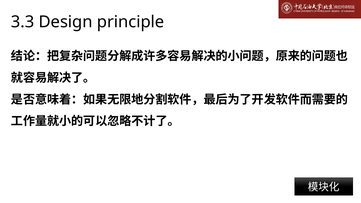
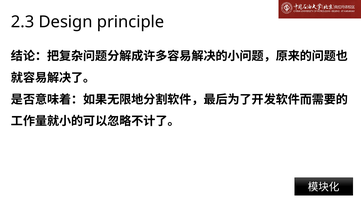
3.3: 3.3 -> 2.3
